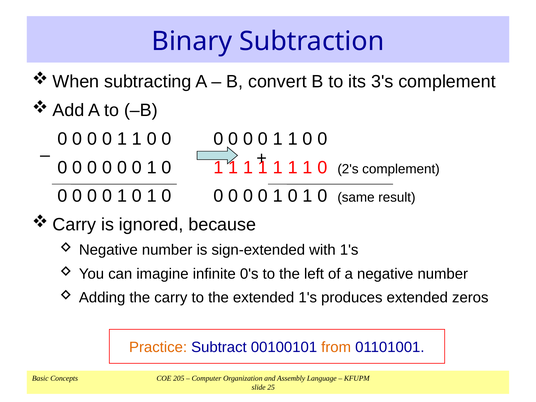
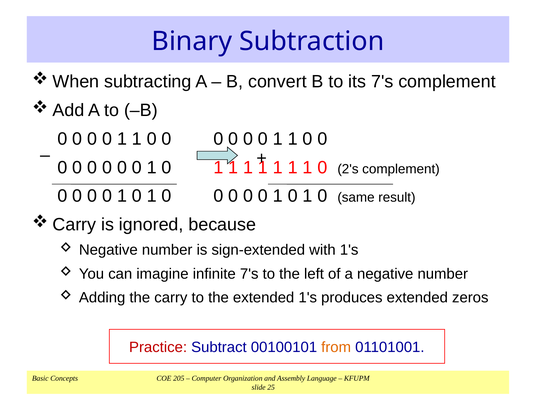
its 3's: 3's -> 7's
infinite 0's: 0's -> 7's
Practice colour: orange -> red
